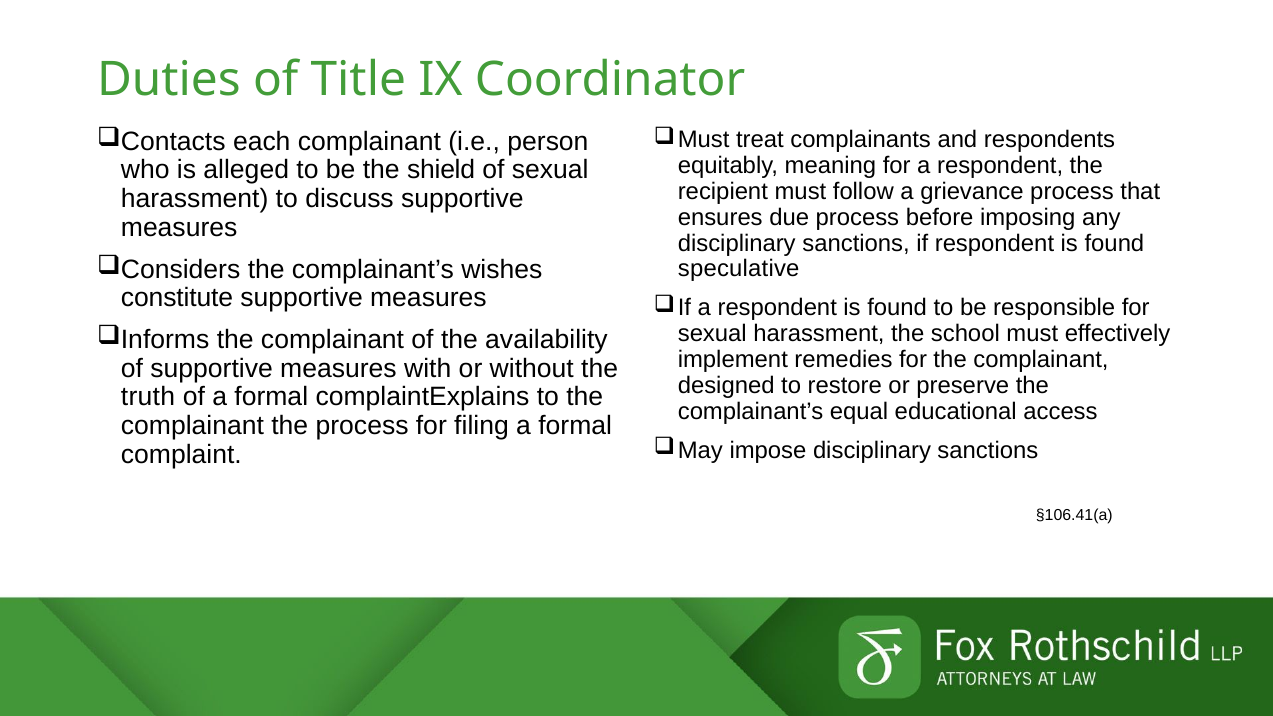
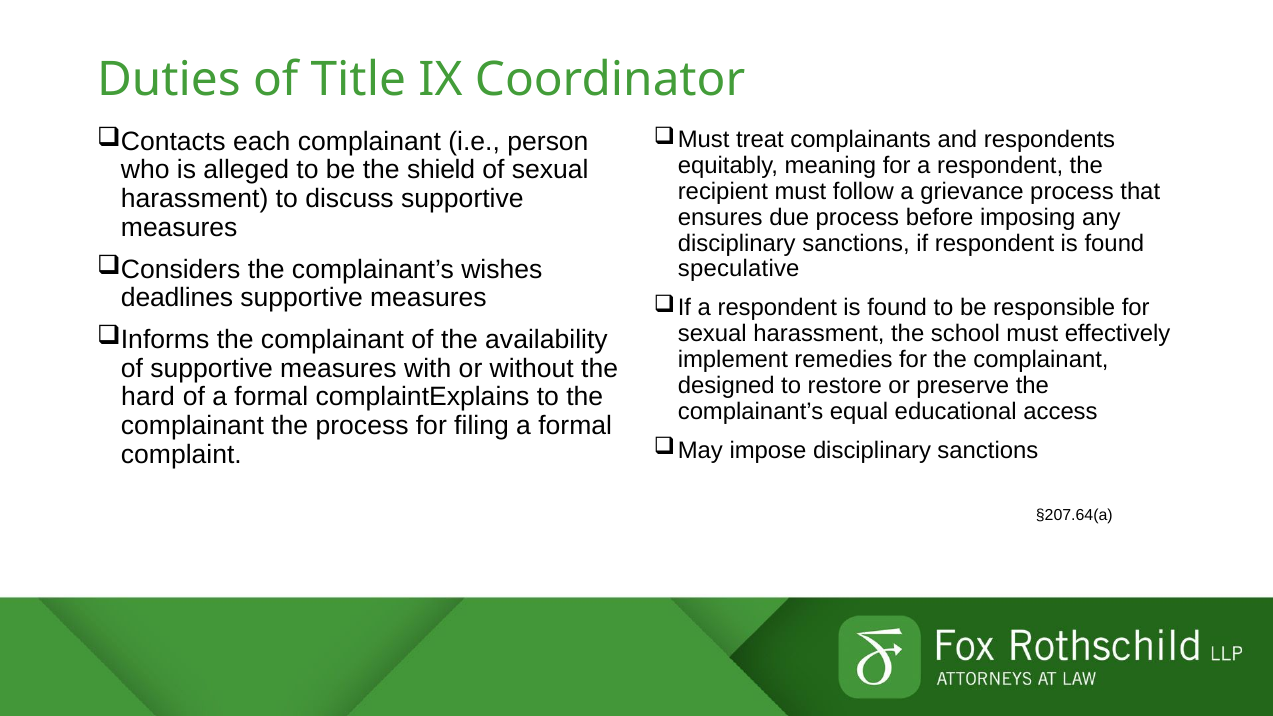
constitute: constitute -> deadlines
truth: truth -> hard
§106.41(a: §106.41(a -> §207.64(a
